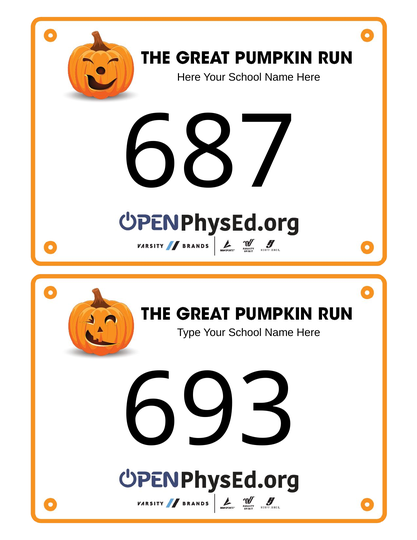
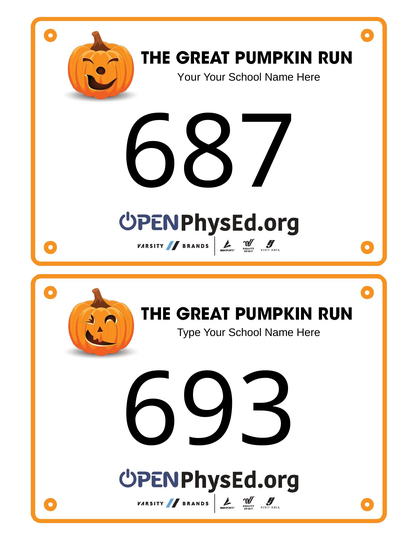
Here at (189, 77): Here -> Your
